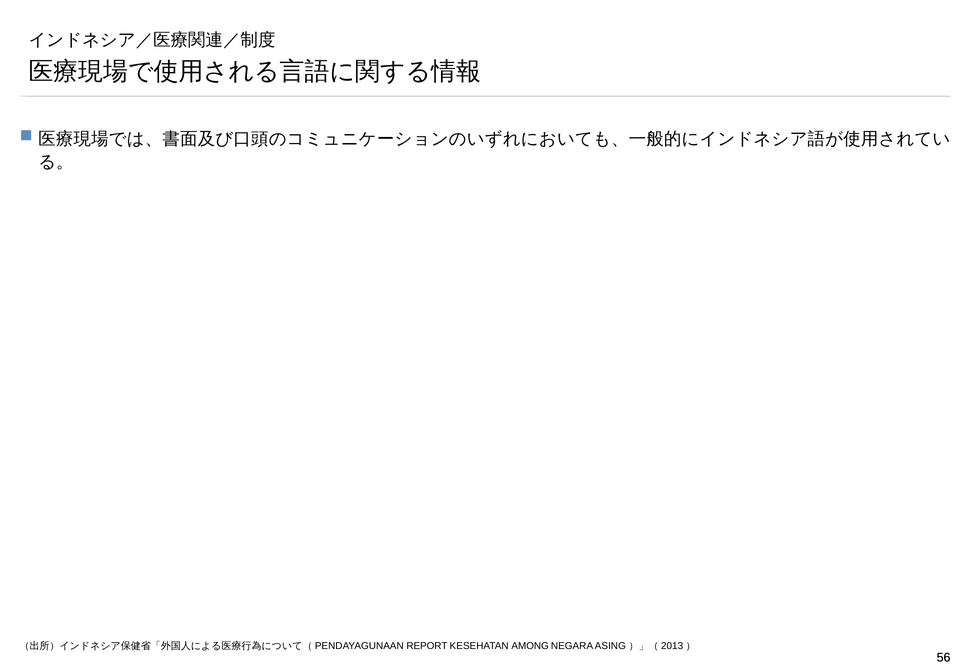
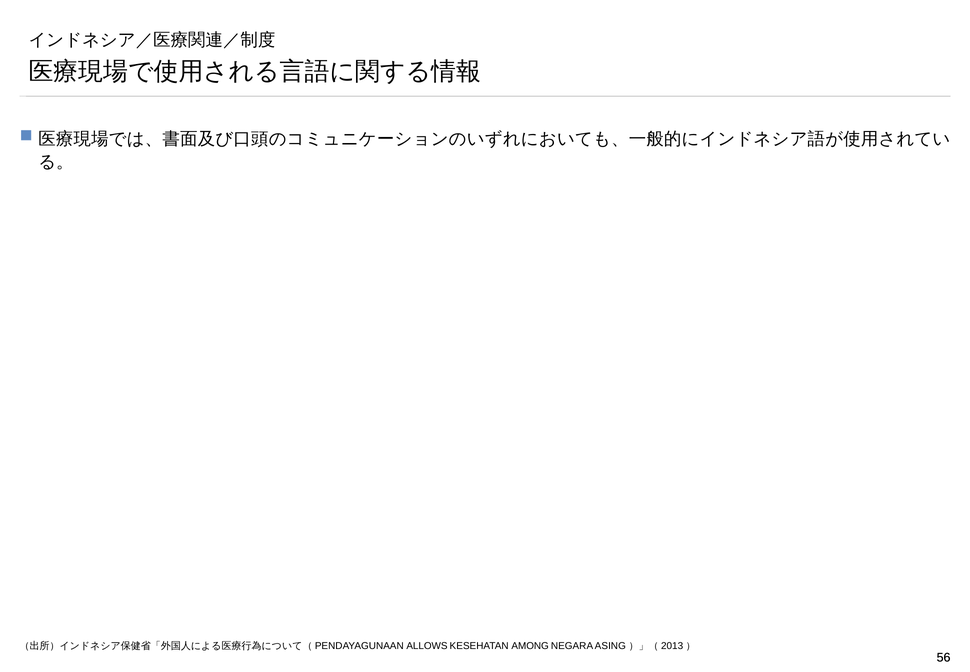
REPORT: REPORT -> ALLOWS
